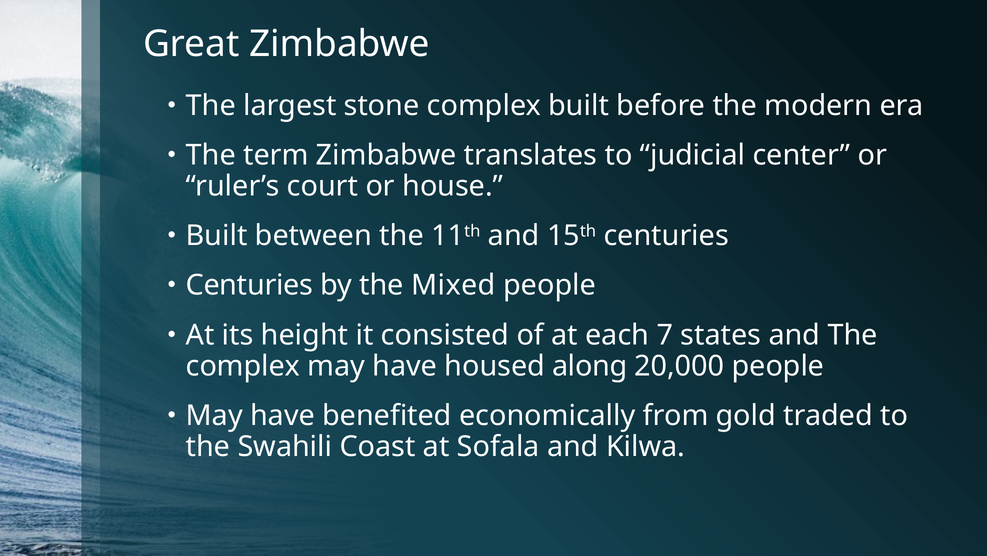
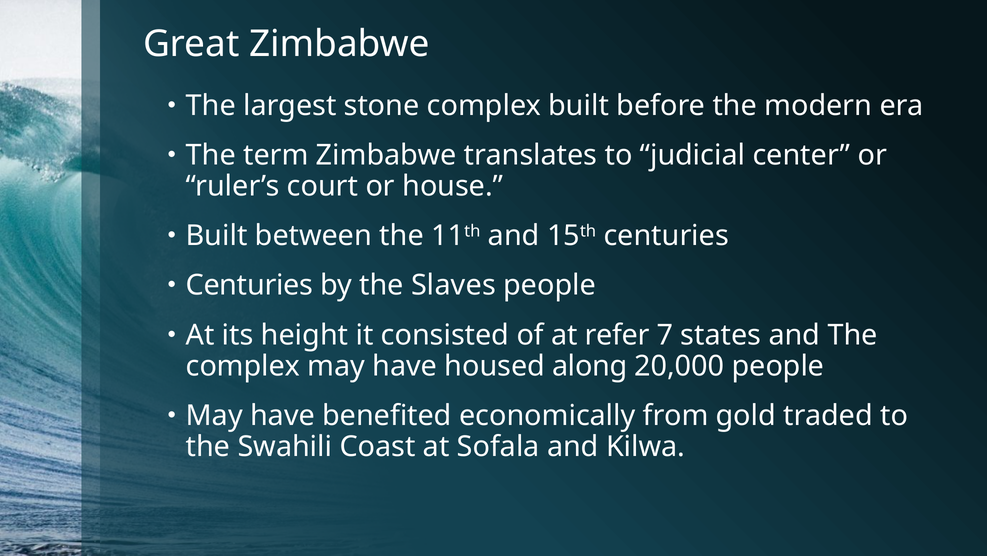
Mixed: Mixed -> Slaves
each: each -> refer
